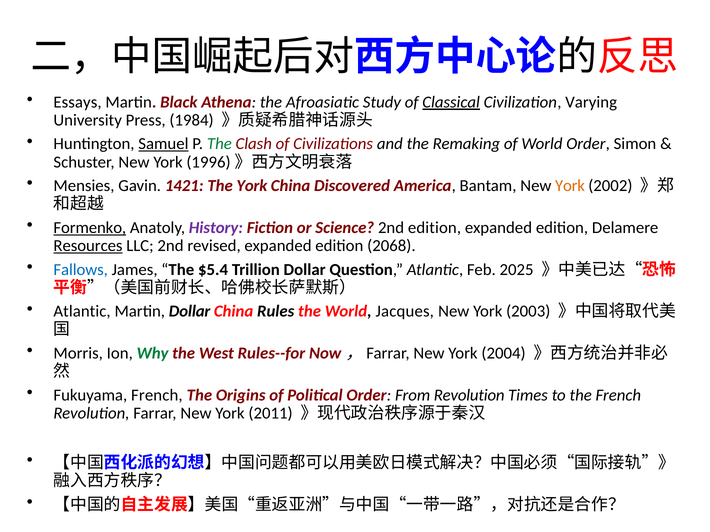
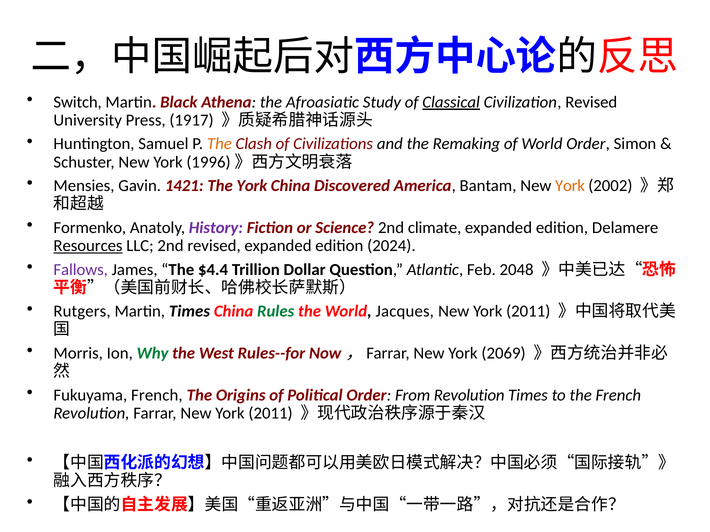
Essays: Essays -> Switch
Civilization Varying: Varying -> Revised
1984: 1984 -> 1917
Samuel underline: present -> none
The at (219, 144) colour: green -> orange
Formenko underline: present -> none
2nd edition: edition -> climate
2068: 2068 -> 2024
Fallows colour: blue -> purple
$5.4: $5.4 -> $4.4
2025: 2025 -> 2048
Atlantic at (82, 312): Atlantic -> Rutgers
Martin Dollar: Dollar -> Times
Rules colour: black -> green
2003 at (528, 312): 2003 -> 2011
2004: 2004 -> 2069
